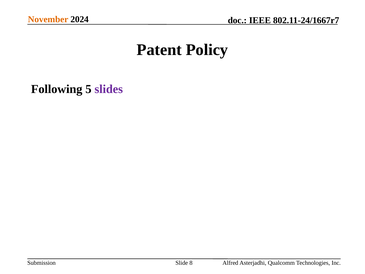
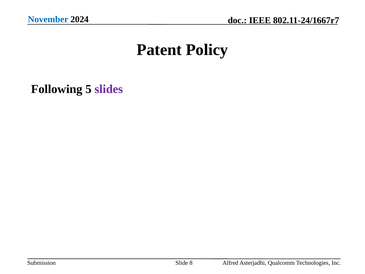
November colour: orange -> blue
